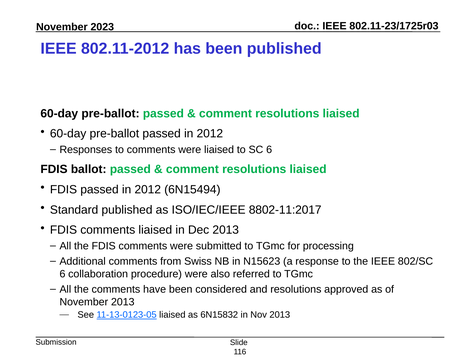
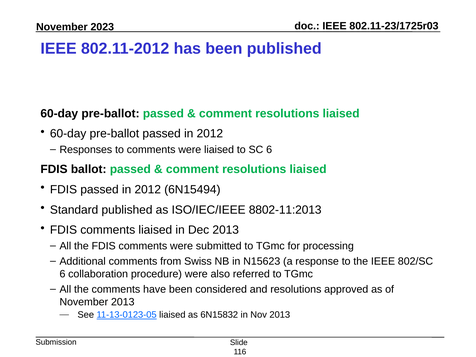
8802-11:2017: 8802-11:2017 -> 8802-11:2013
